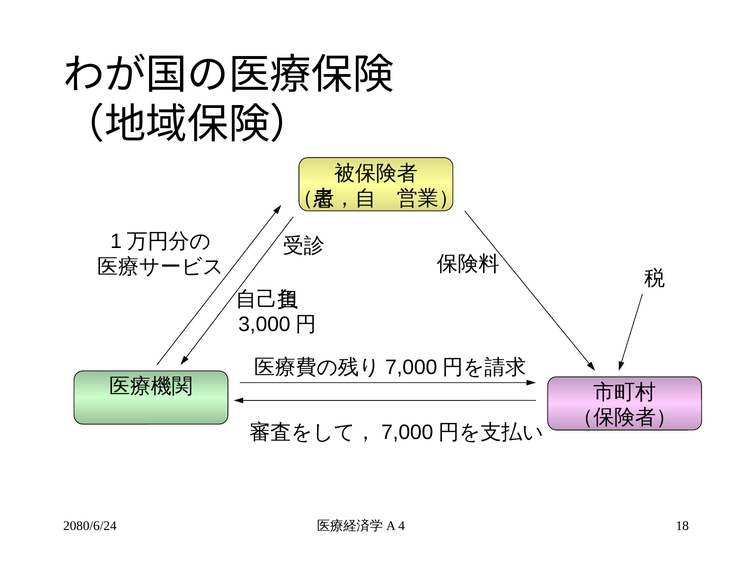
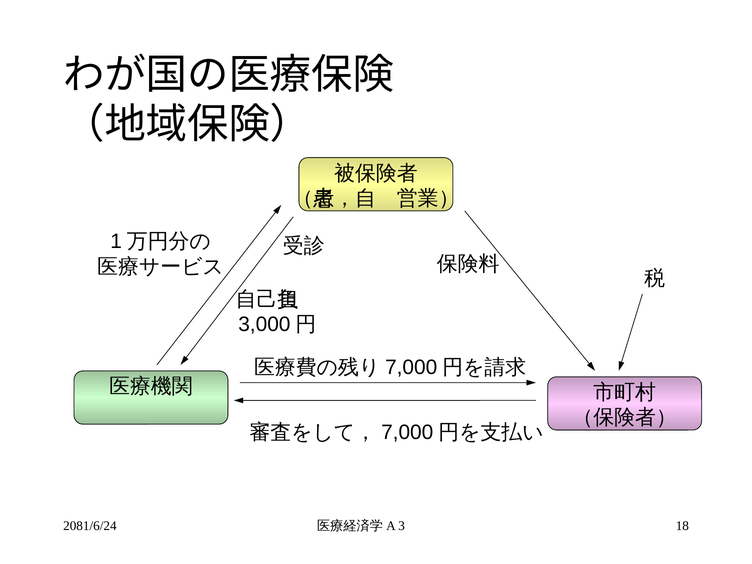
2080/6/24: 2080/6/24 -> 2081/6/24
4: 4 -> 3
